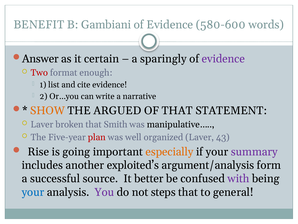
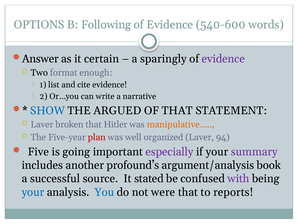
BENEFIT: BENEFIT -> OPTIONS
Gambiani: Gambiani -> Following
580-600: 580-600 -> 540-600
Two colour: red -> black
SHOW colour: orange -> blue
Smith: Smith -> Hitler
manipulative… colour: black -> orange
43: 43 -> 94
Rise: Rise -> Five
especially colour: orange -> purple
exploited’s: exploited’s -> profound’s
form: form -> book
better: better -> stated
You colour: purple -> blue
steps: steps -> were
general: general -> reports
